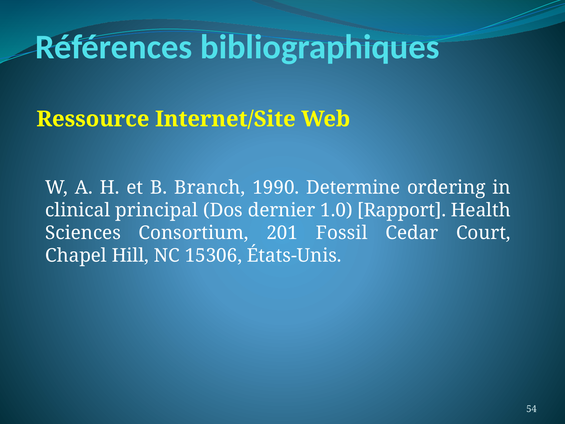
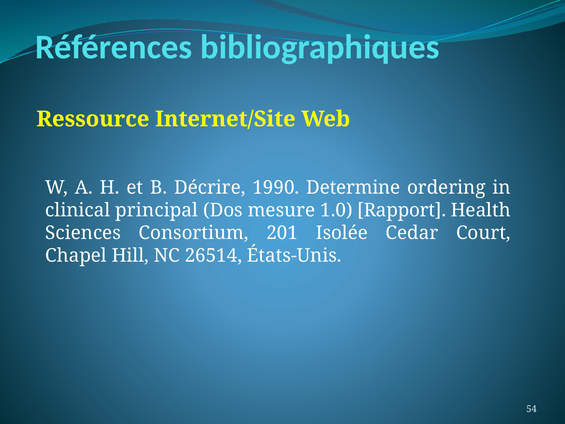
Branch: Branch -> Décrire
dernier: dernier -> mesure
Fossil: Fossil -> Isolée
15306: 15306 -> 26514
